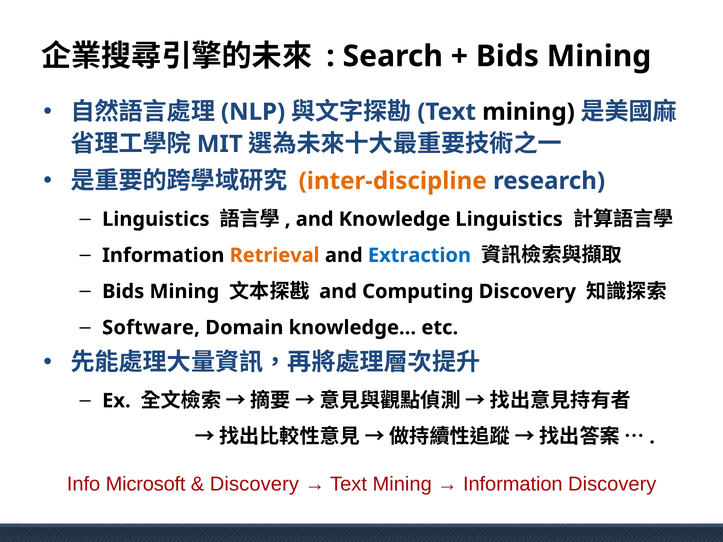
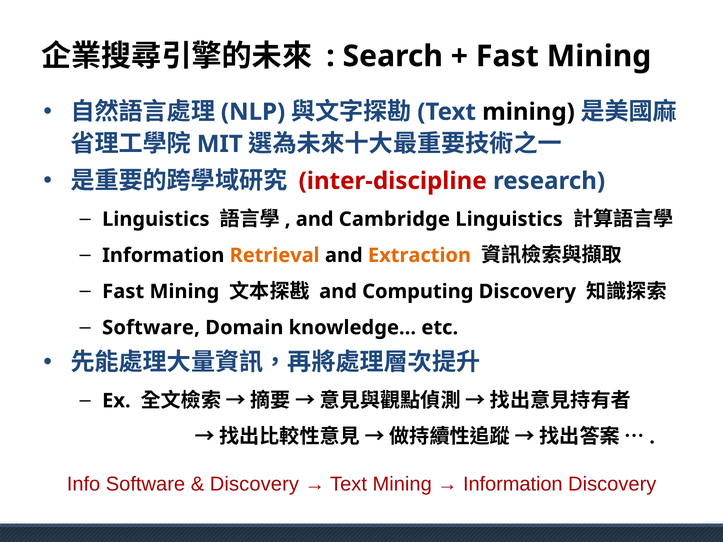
Bids at (507, 56): Bids -> Fast
inter-discipline colour: orange -> red
Knowledge: Knowledge -> Cambridge
Extraction colour: blue -> orange
Bids at (123, 292): Bids -> Fast
Info Microsoft: Microsoft -> Software
